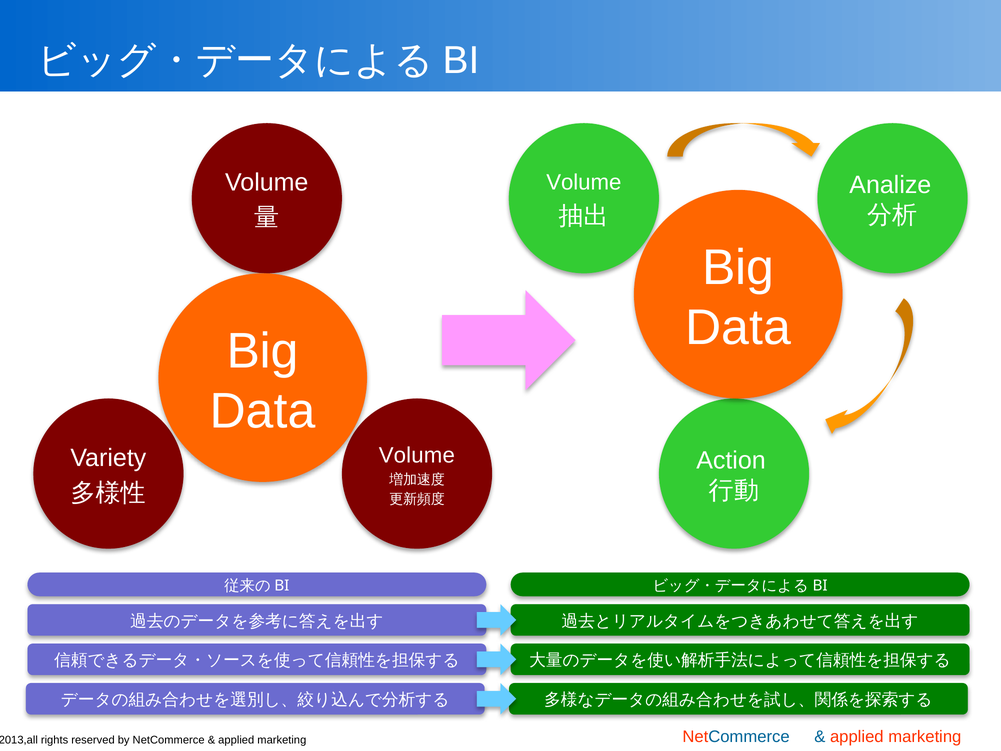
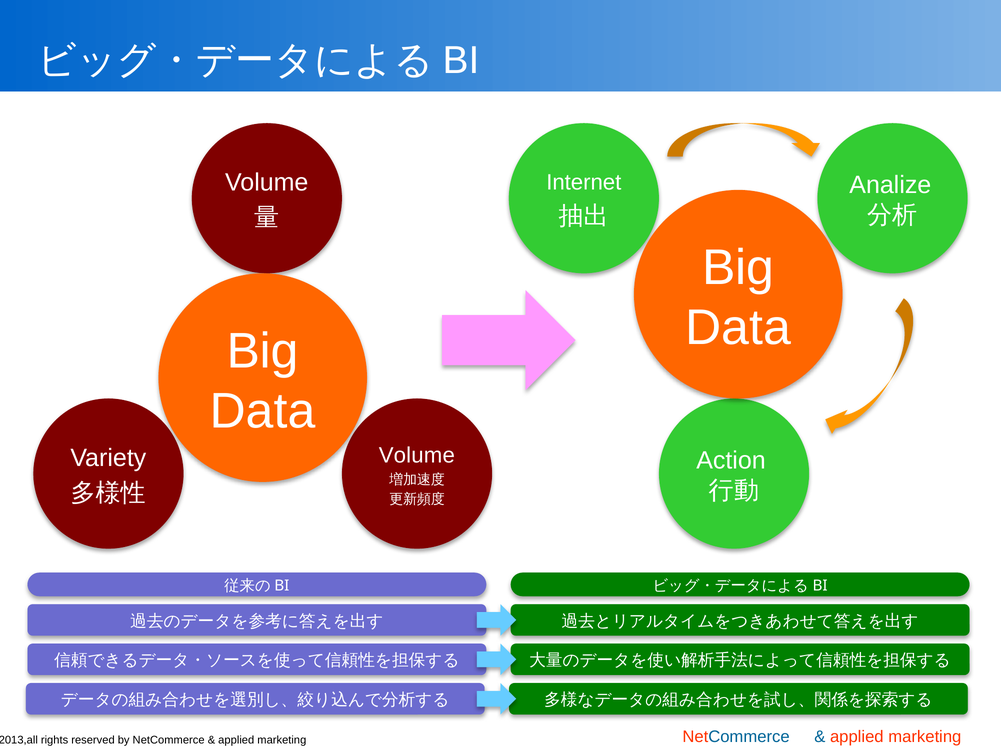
Volume at (584, 182): Volume -> Internet
